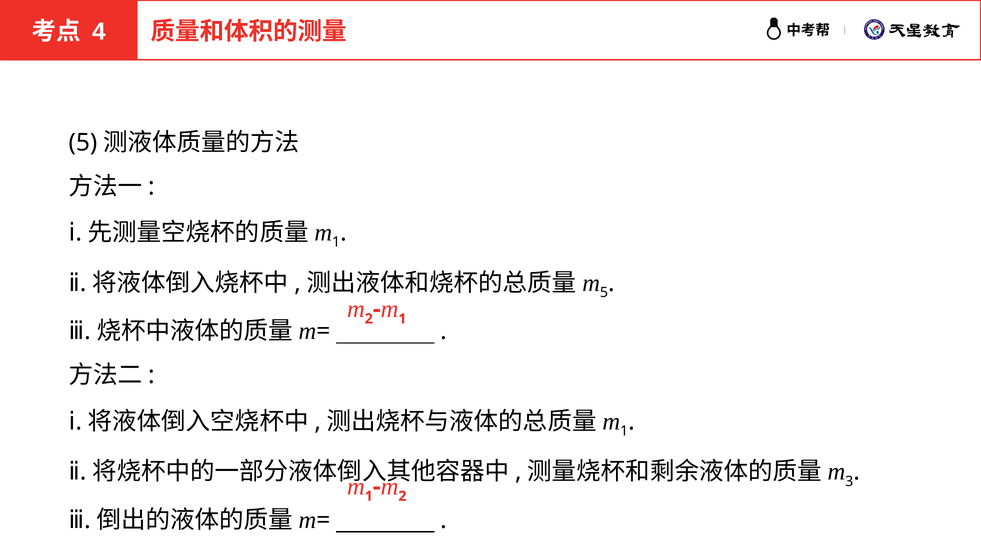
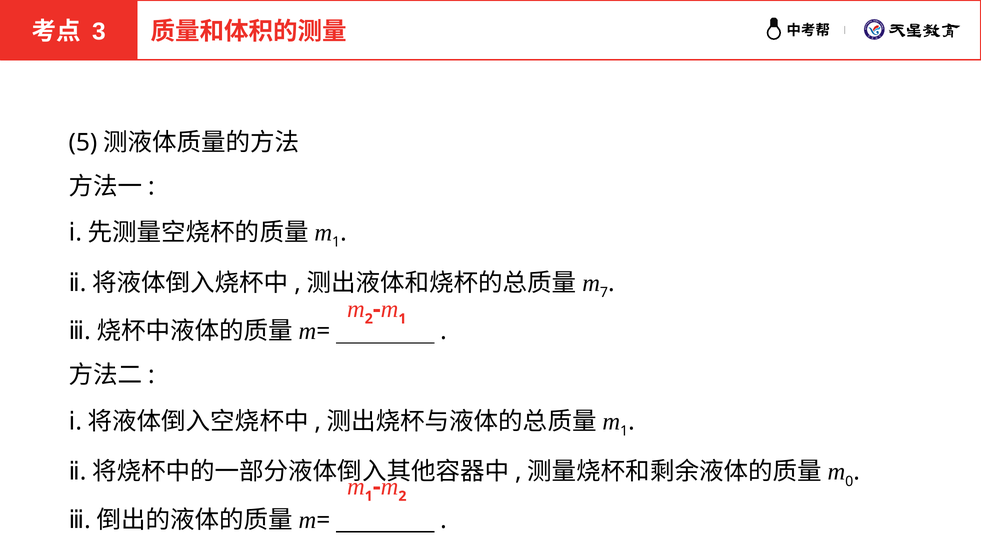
4: 4 -> 3
5 at (604, 292): 5 -> 7
3: 3 -> 0
